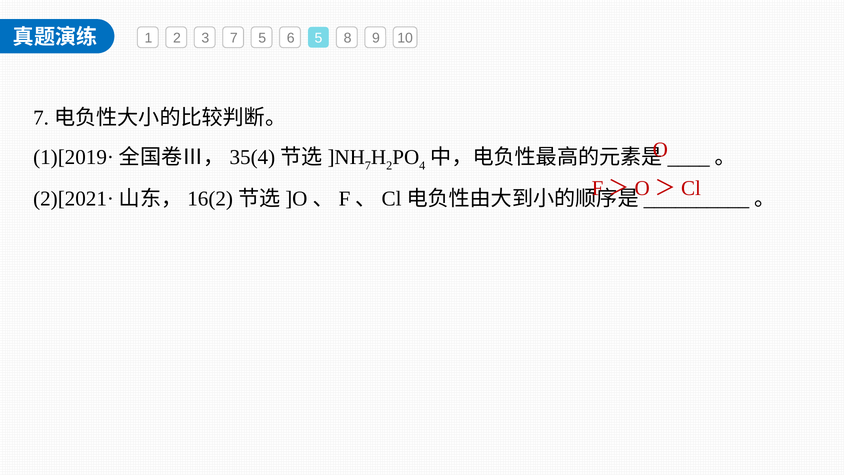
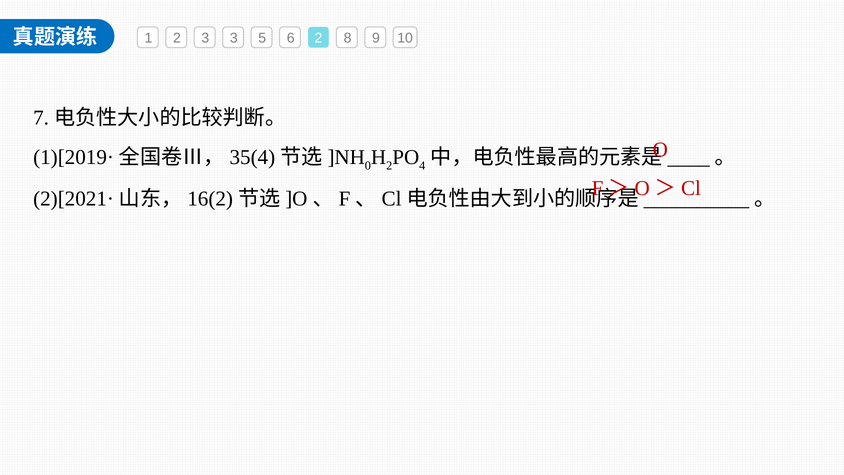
3 7: 7 -> 3
6 5: 5 -> 2
7 at (368, 166): 7 -> 0
